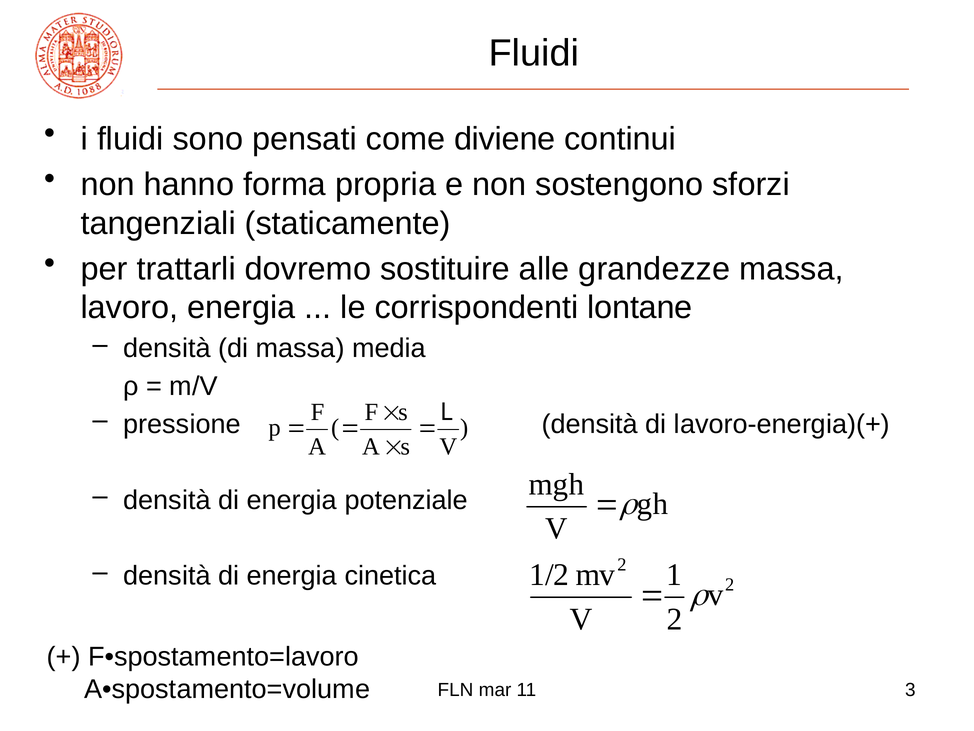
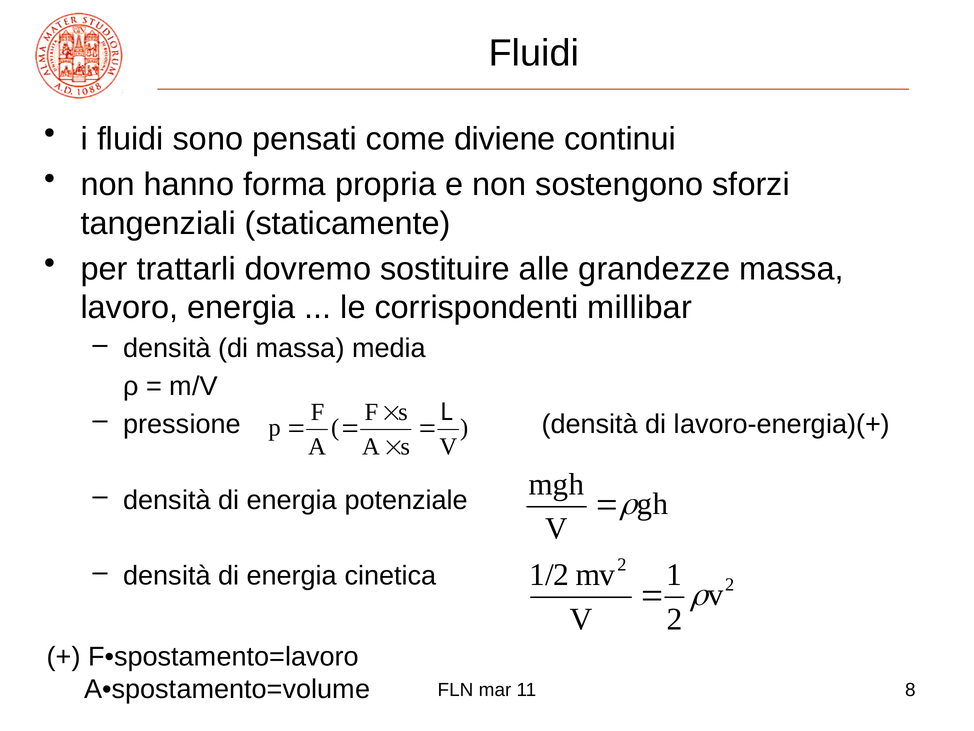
lontane: lontane -> millibar
3: 3 -> 8
